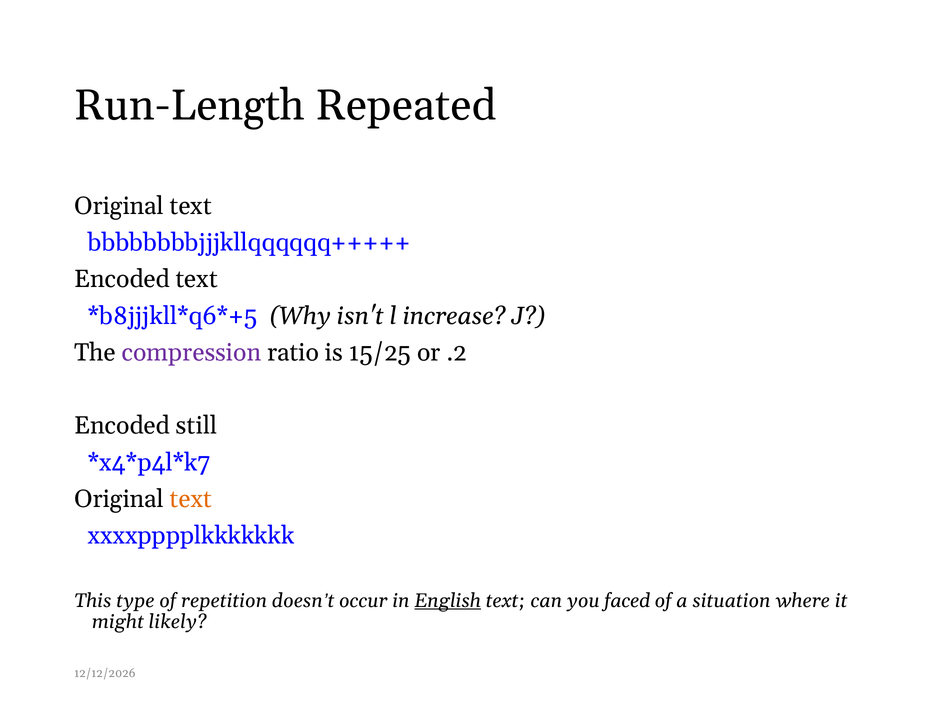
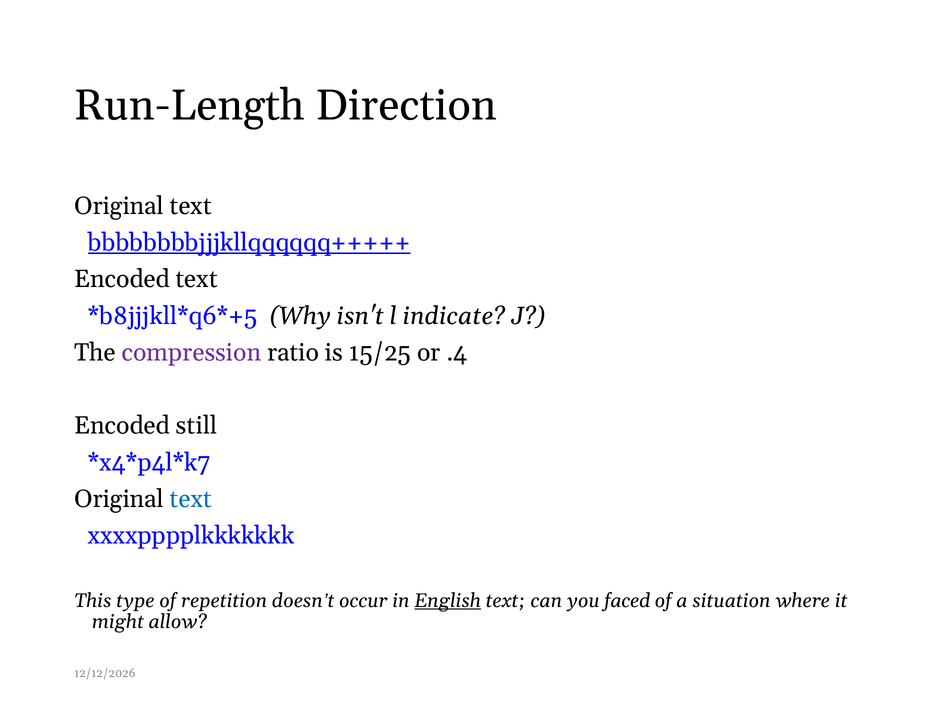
Repeated: Repeated -> Direction
bbbbbbbbjjjkllqqqqqq+++++ underline: none -> present
increase: increase -> indicate
.2: .2 -> .4
text at (191, 499) colour: orange -> blue
likely: likely -> allow
